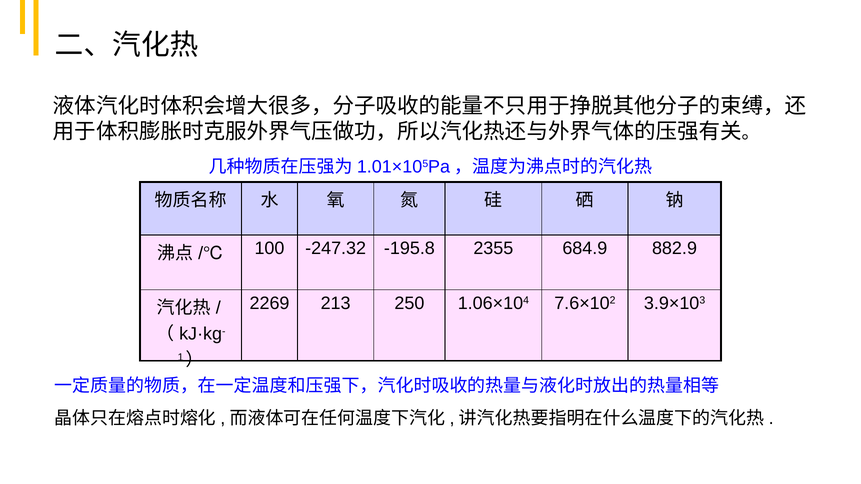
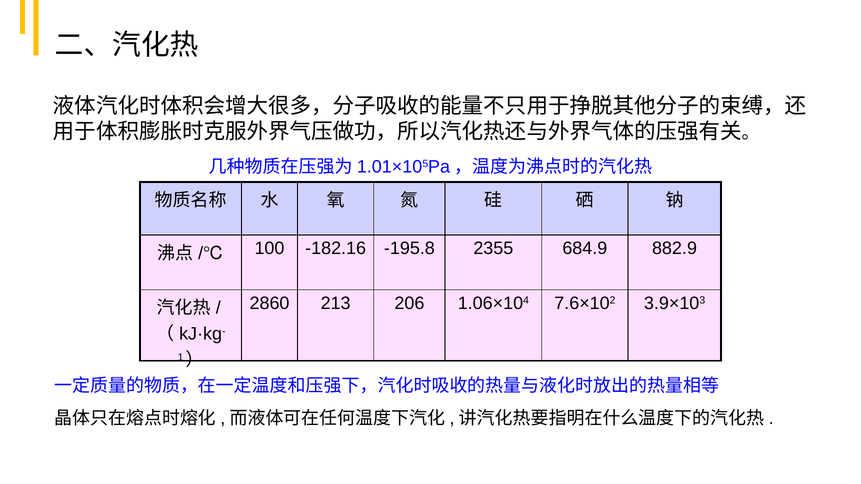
-247.32: -247.32 -> -182.16
2269: 2269 -> 2860
250: 250 -> 206
